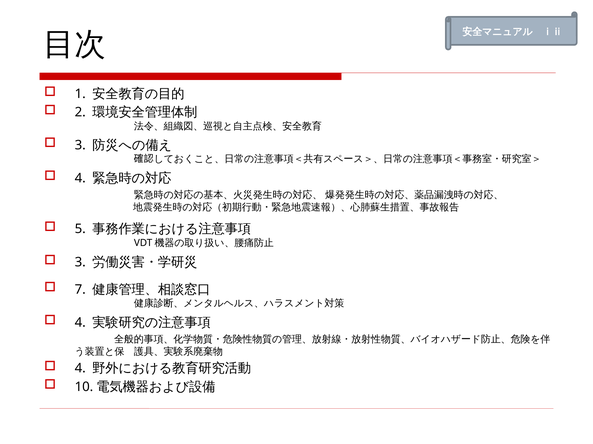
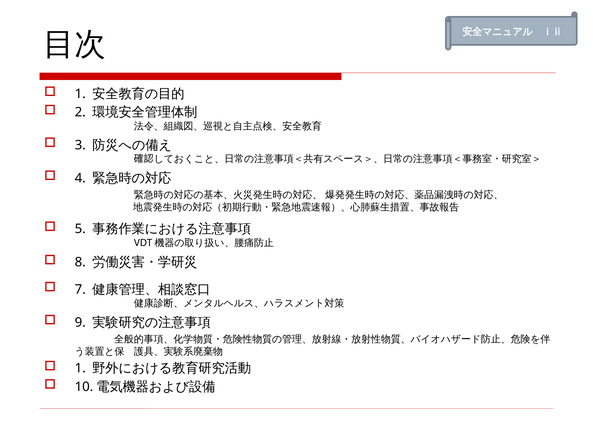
3 at (80, 263): 3 -> 8
4 at (80, 323): 4 -> 9
4 at (80, 369): 4 -> 1
